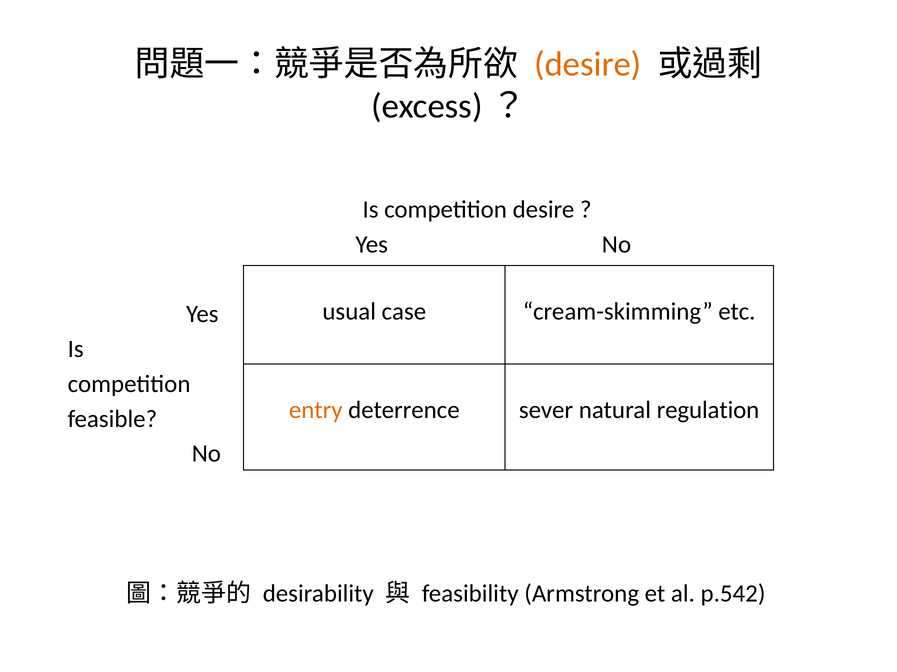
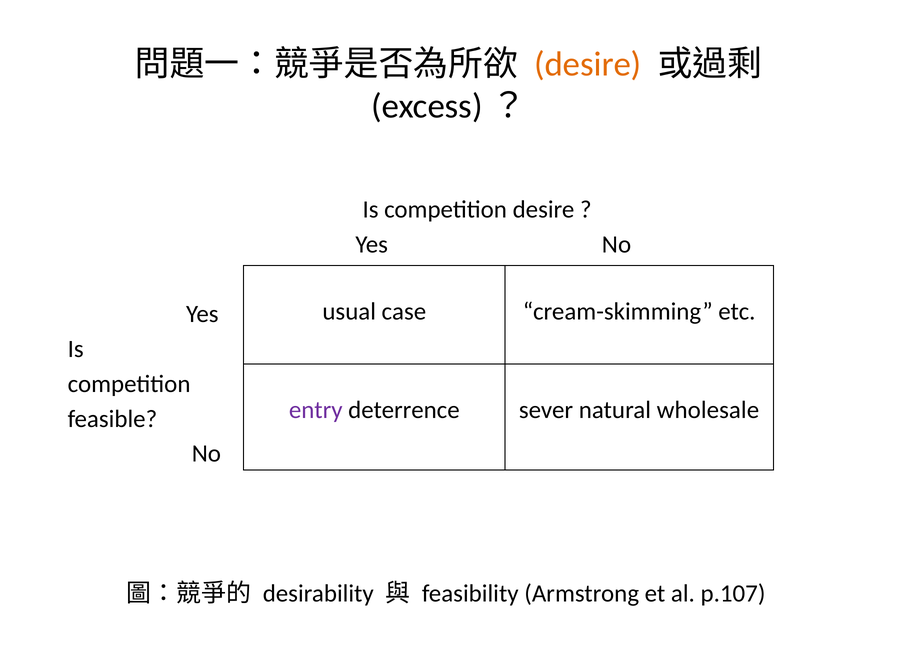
entry colour: orange -> purple
regulation: regulation -> wholesale
p.542: p.542 -> p.107
